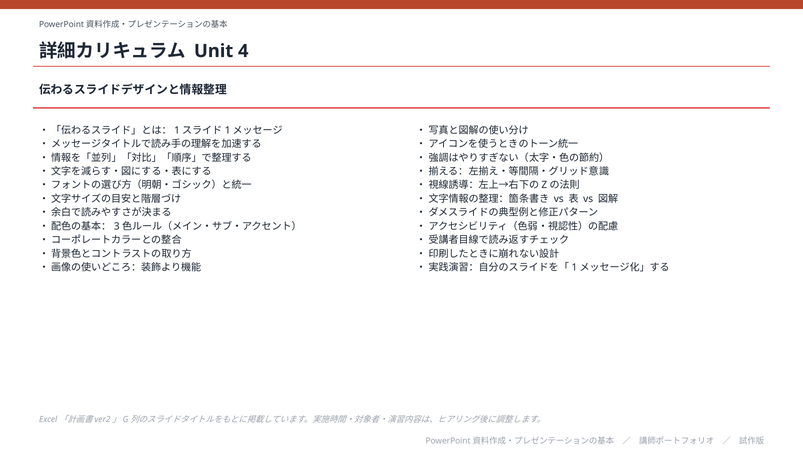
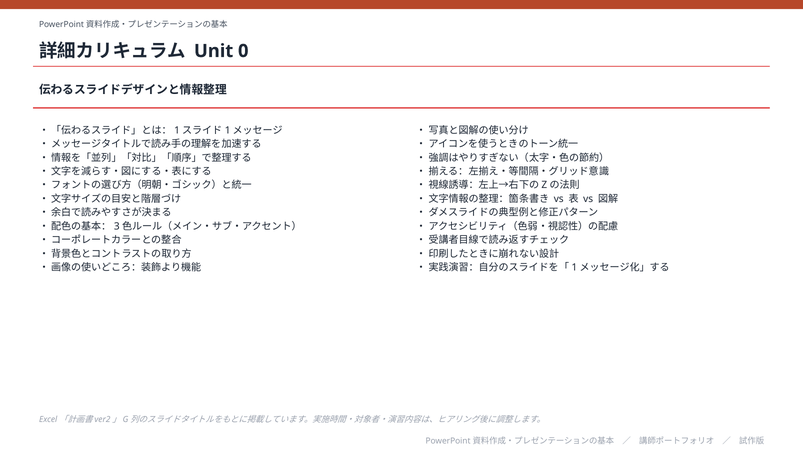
4: 4 -> 0
